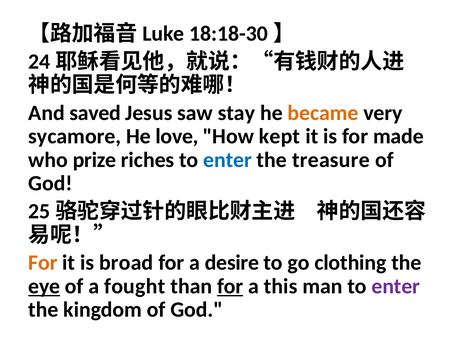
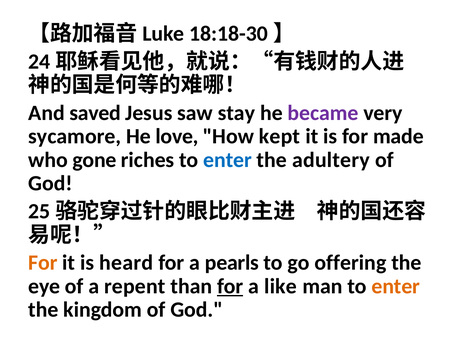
became colour: orange -> purple
prize: prize -> gone
treasure: treasure -> adultery
broad: broad -> heard
desire: desire -> pearls
clothing: clothing -> offering
eye underline: present -> none
fought: fought -> repent
this: this -> like
enter at (396, 287) colour: purple -> orange
